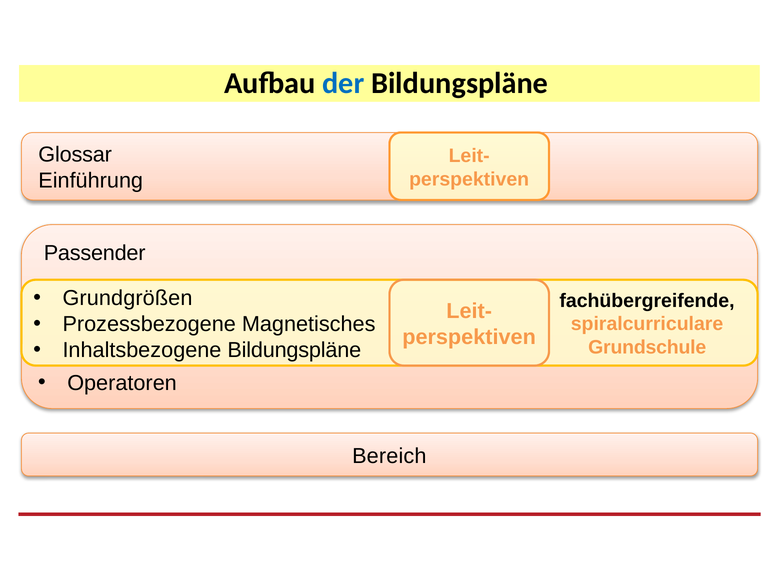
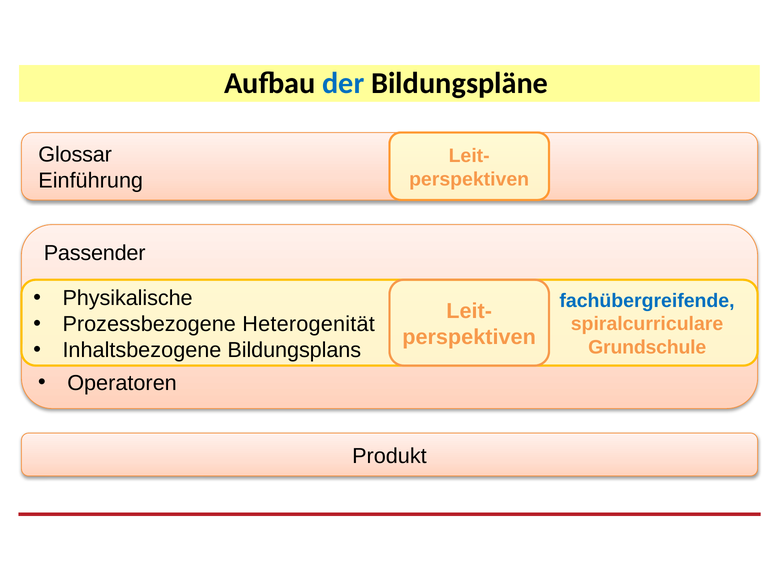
Grundgrößen: Grundgrößen -> Physikalische
fachübergreifende colour: black -> blue
Magnetisches: Magnetisches -> Heterogenität
Inhaltsbezogene Bildungspläne: Bildungspläne -> Bildungsplans
Bereich: Bereich -> Produkt
